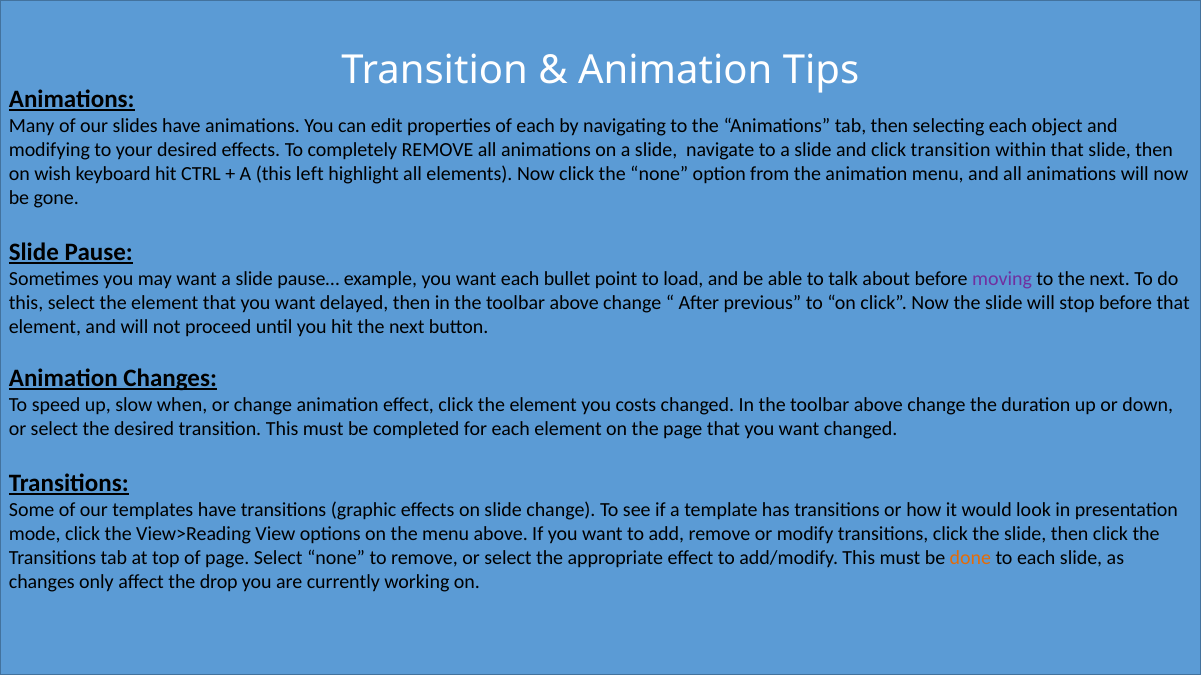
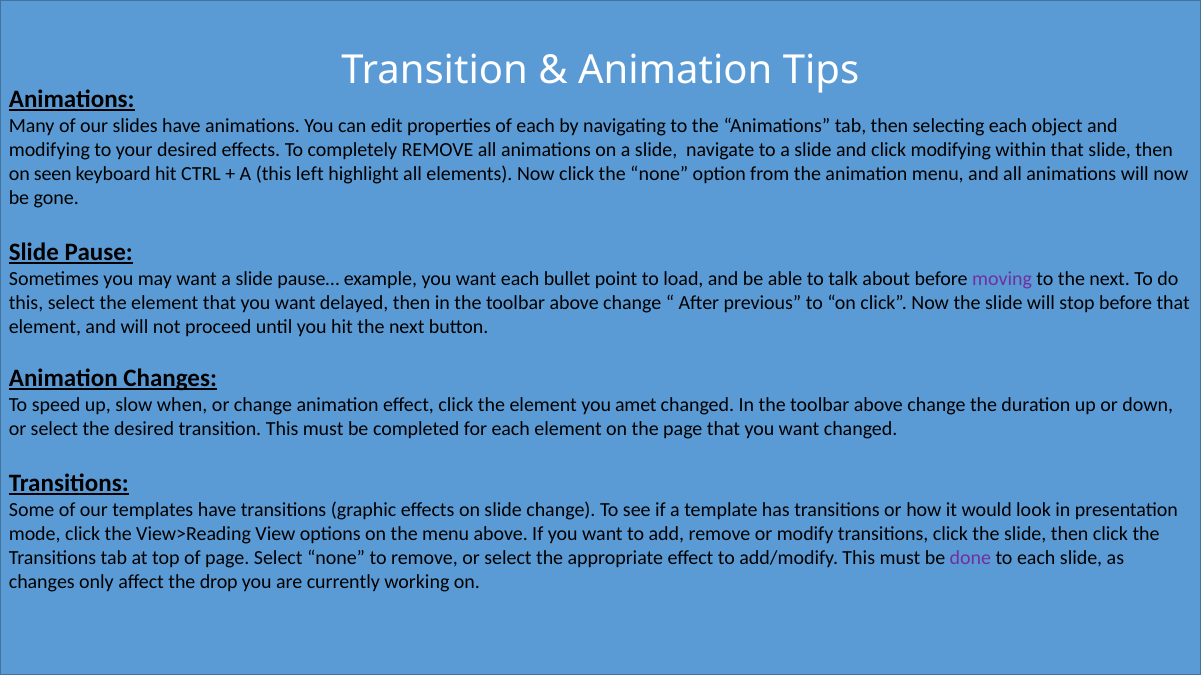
click transition: transition -> modifying
wish: wish -> seen
costs: costs -> amet
done colour: orange -> purple
